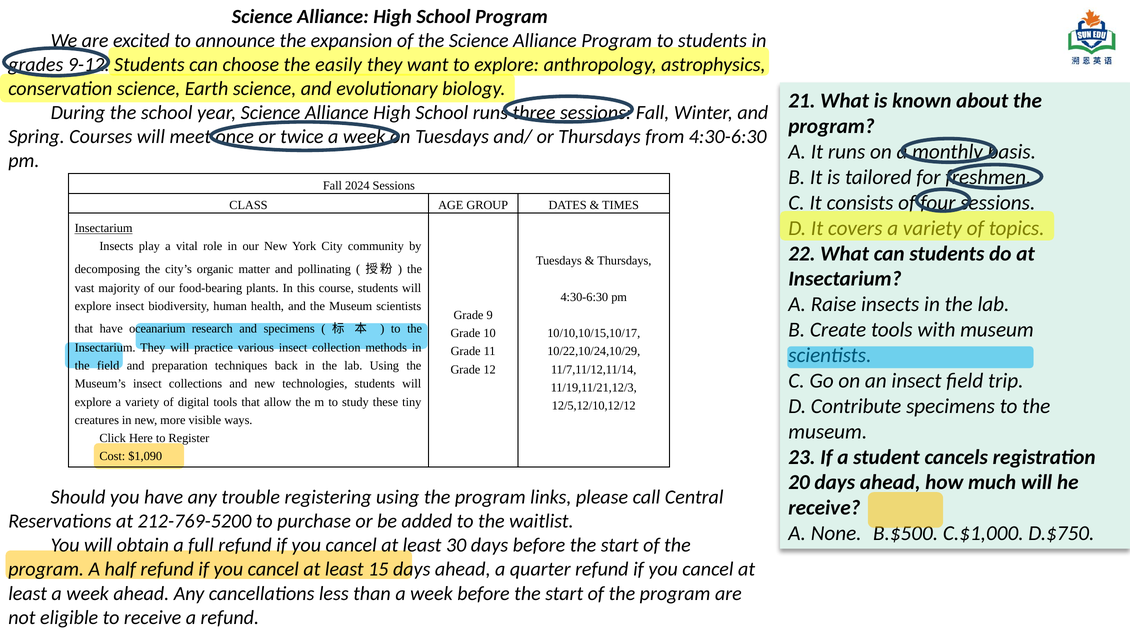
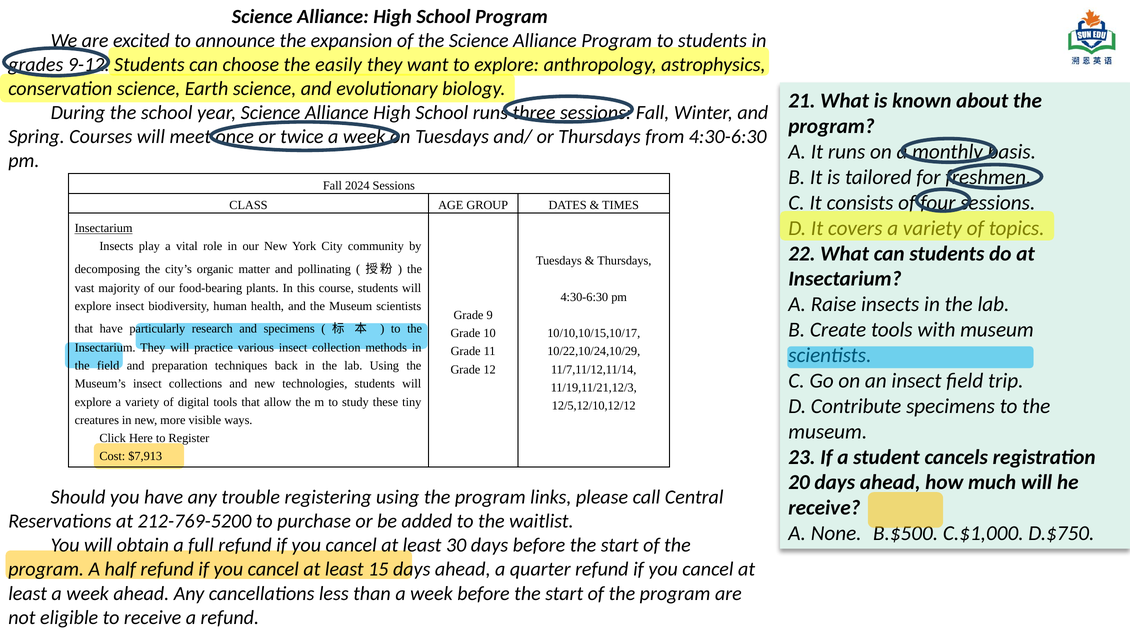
oceanarium: oceanarium -> particularly
$1,090: $1,090 -> $7,913
